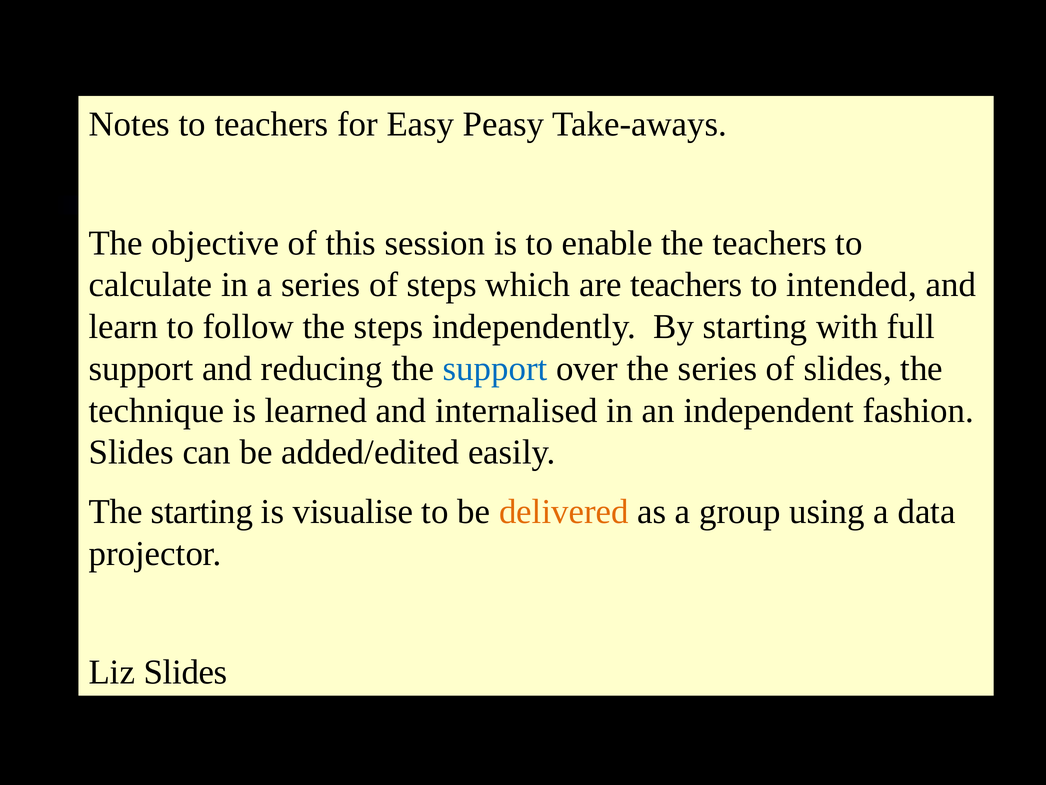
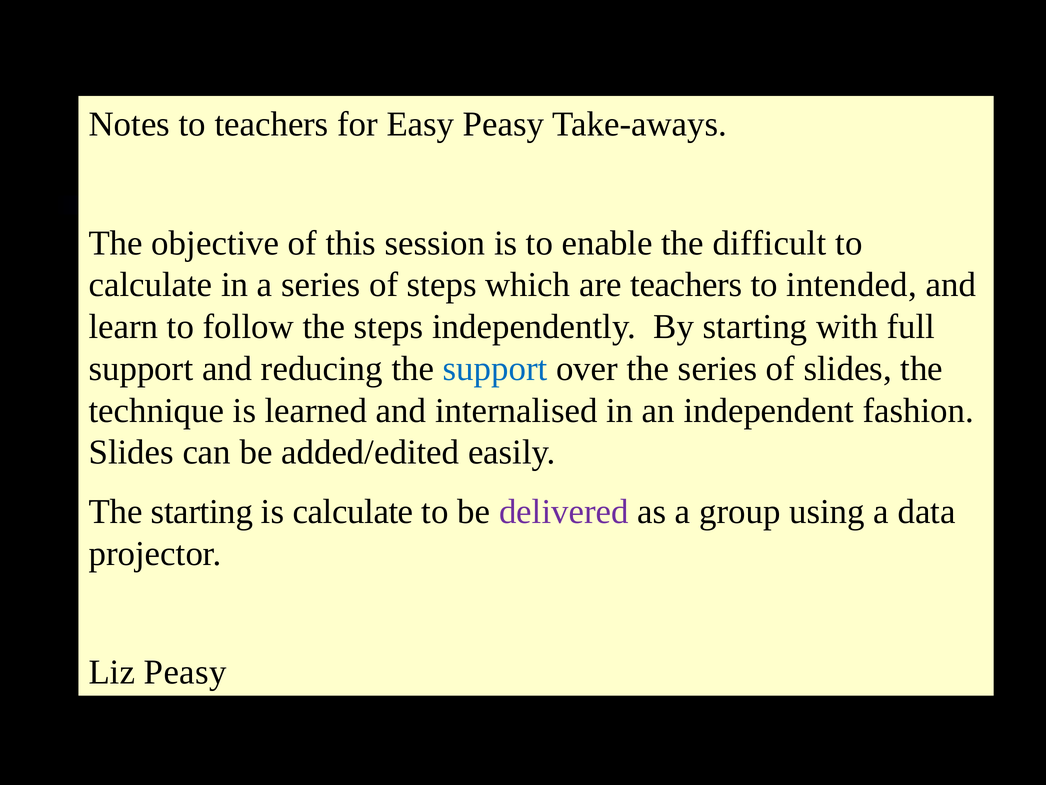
the teachers: teachers -> difficult
is visualise: visualise -> calculate
delivered colour: orange -> purple
Liz Slides: Slides -> Peasy
